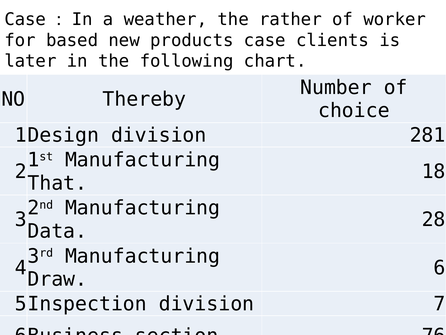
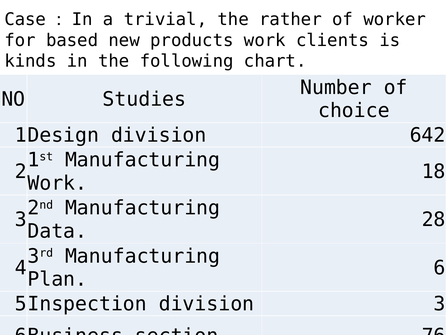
weather: weather -> trivial
products case: case -> work
later: later -> kinds
Thereby: Thereby -> Studies
281: 281 -> 642
That at (57, 183): That -> Work
Draw: Draw -> Plan
division 7: 7 -> 3
